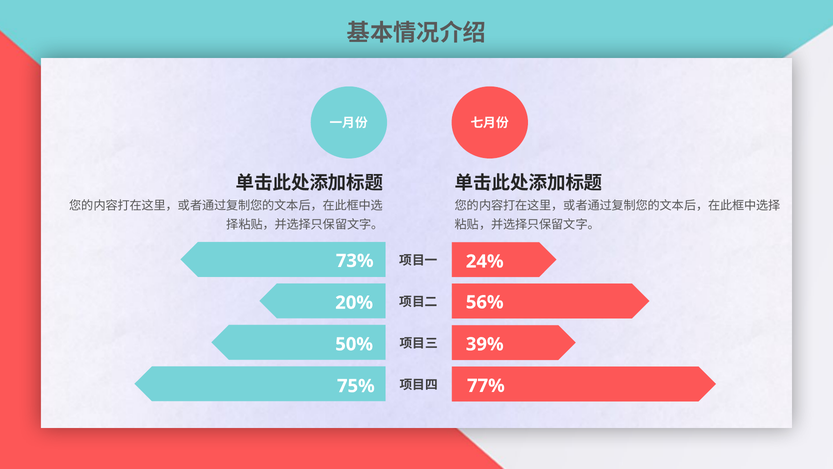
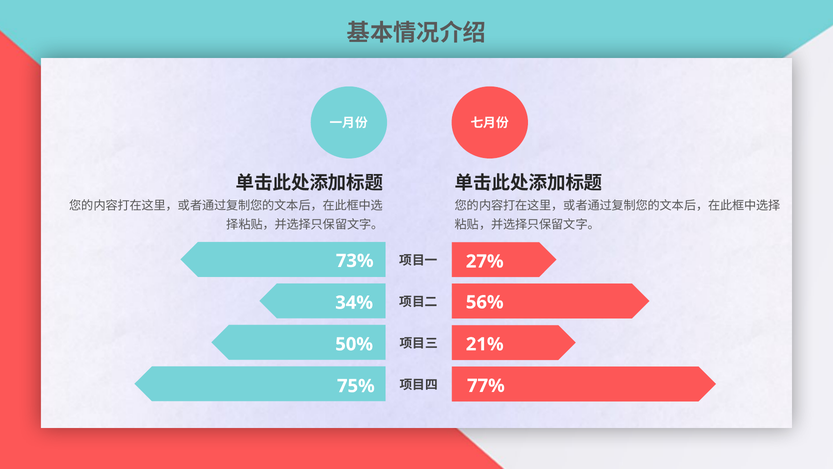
24%: 24% -> 27%
20%: 20% -> 34%
39%: 39% -> 21%
